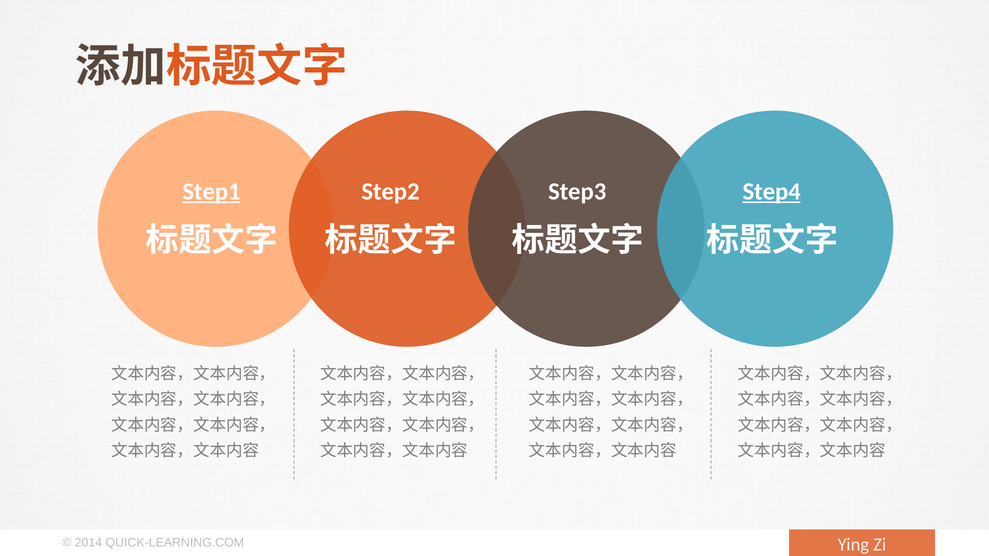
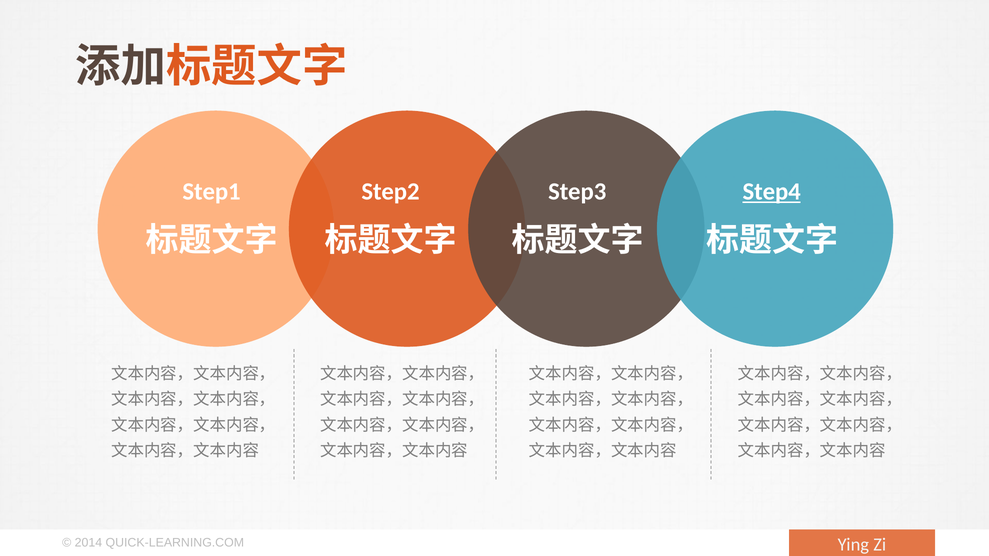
Step1 underline: present -> none
